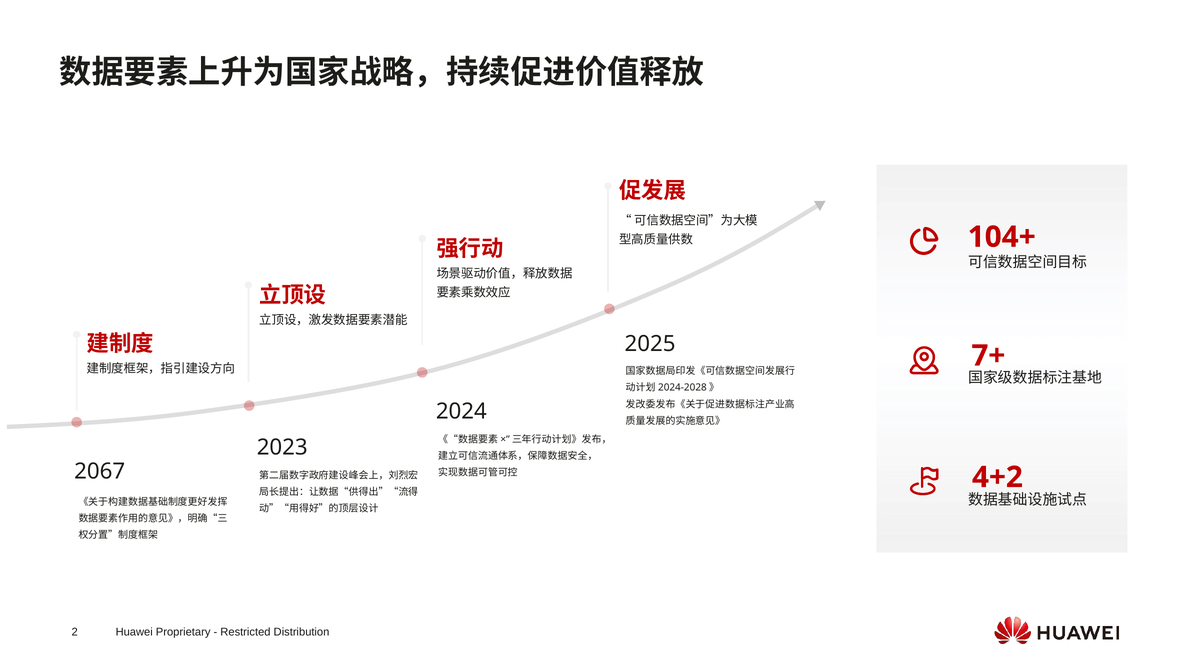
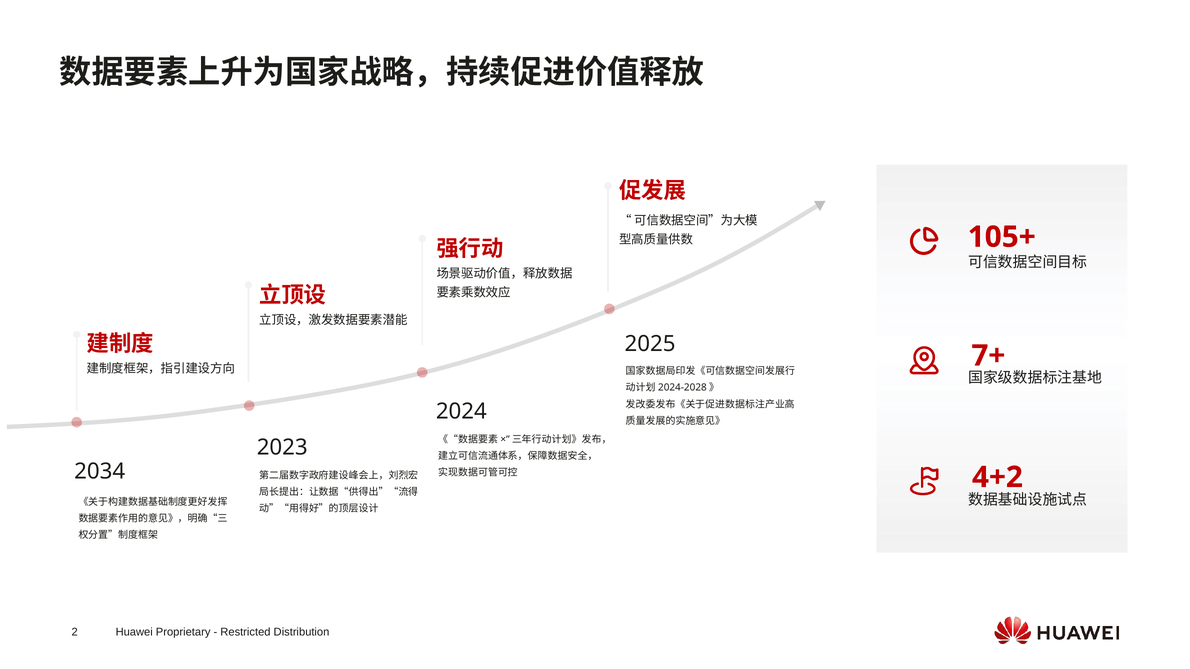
104+: 104+ -> 105+
2067: 2067 -> 2034
